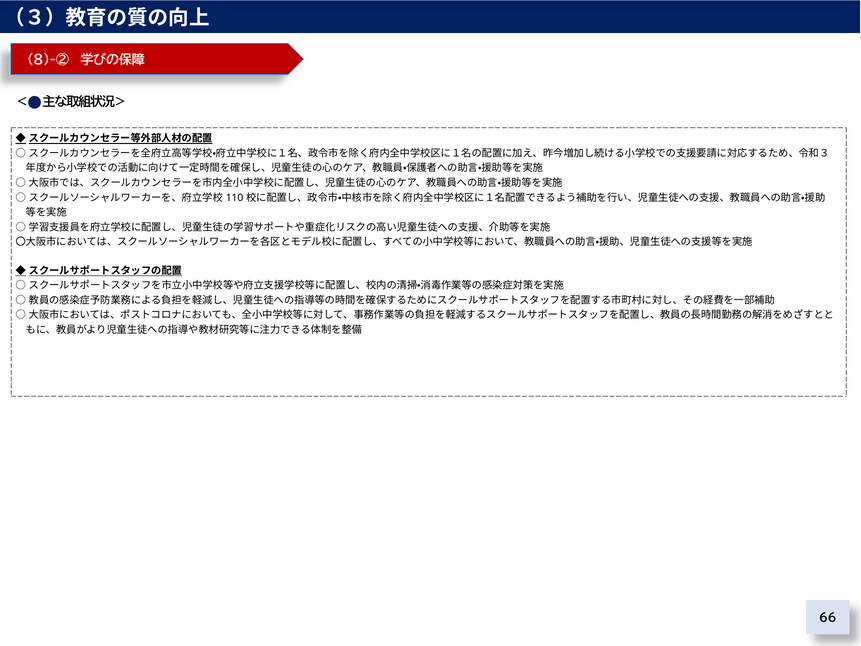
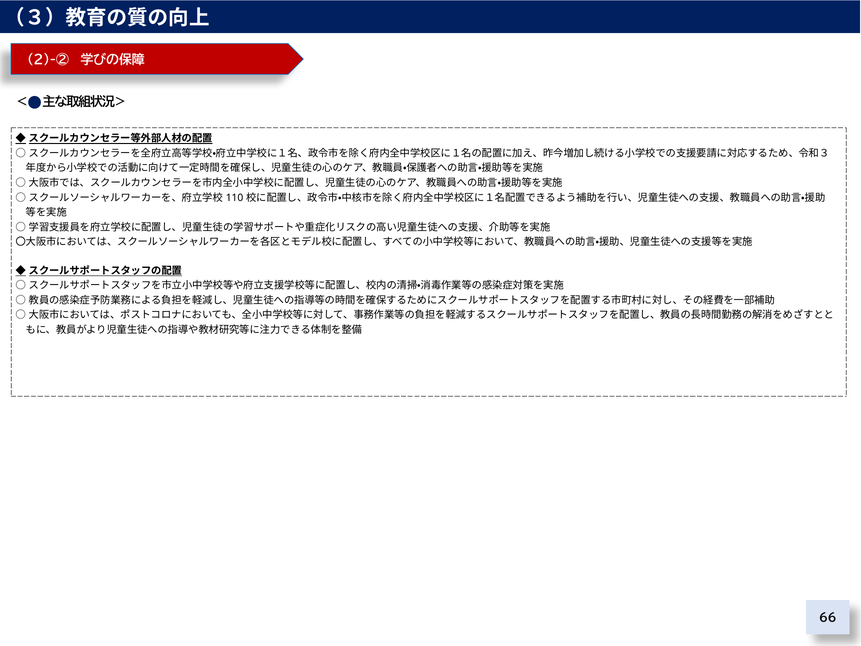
8)-②: 8)-② -> 2)-②
